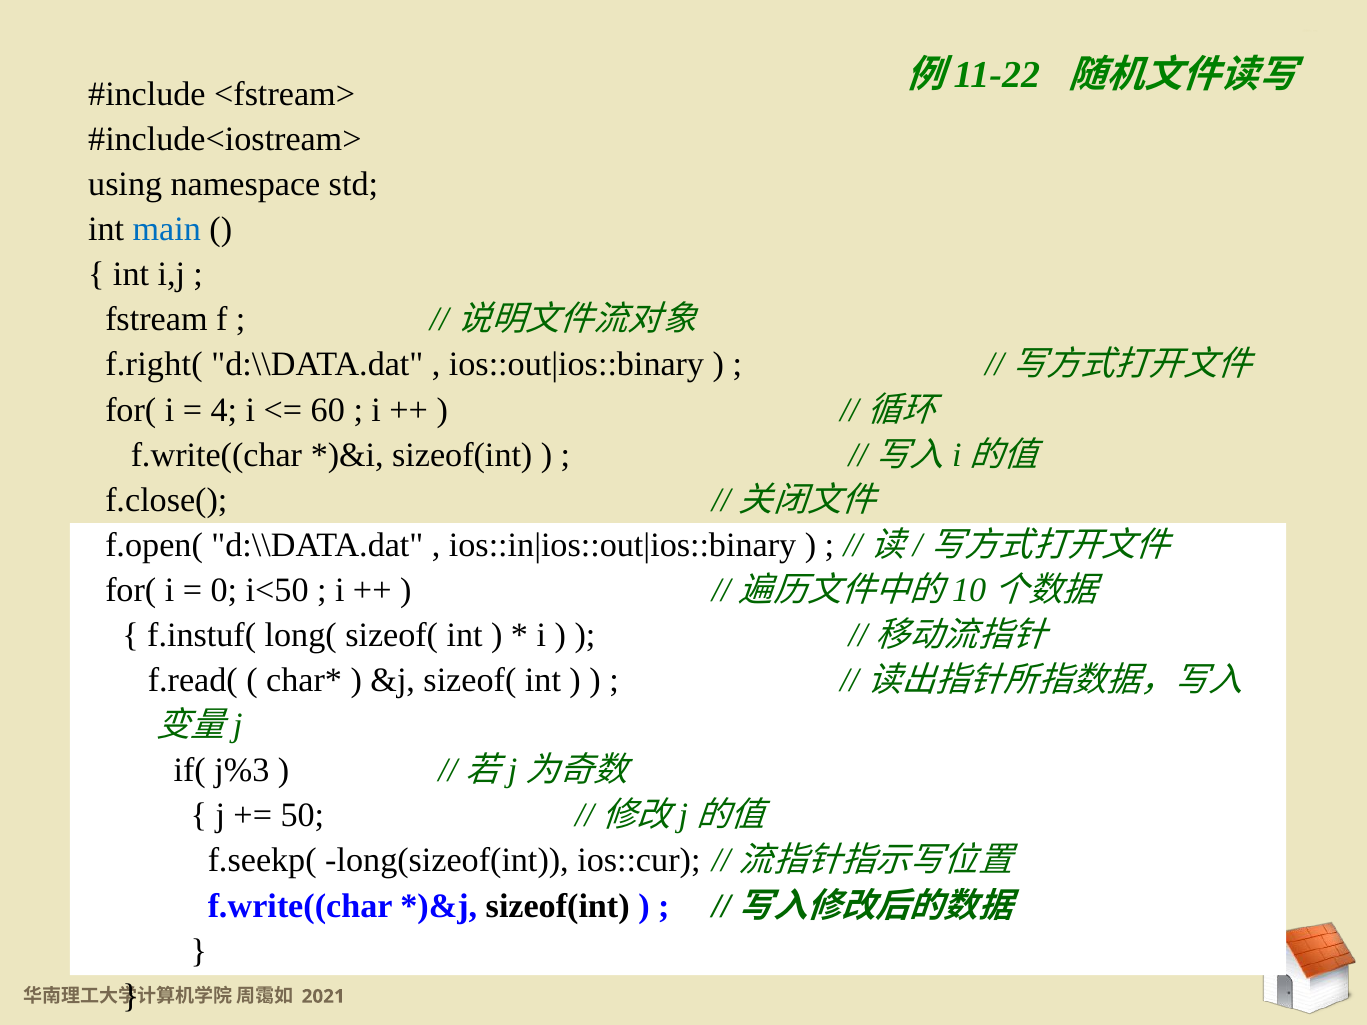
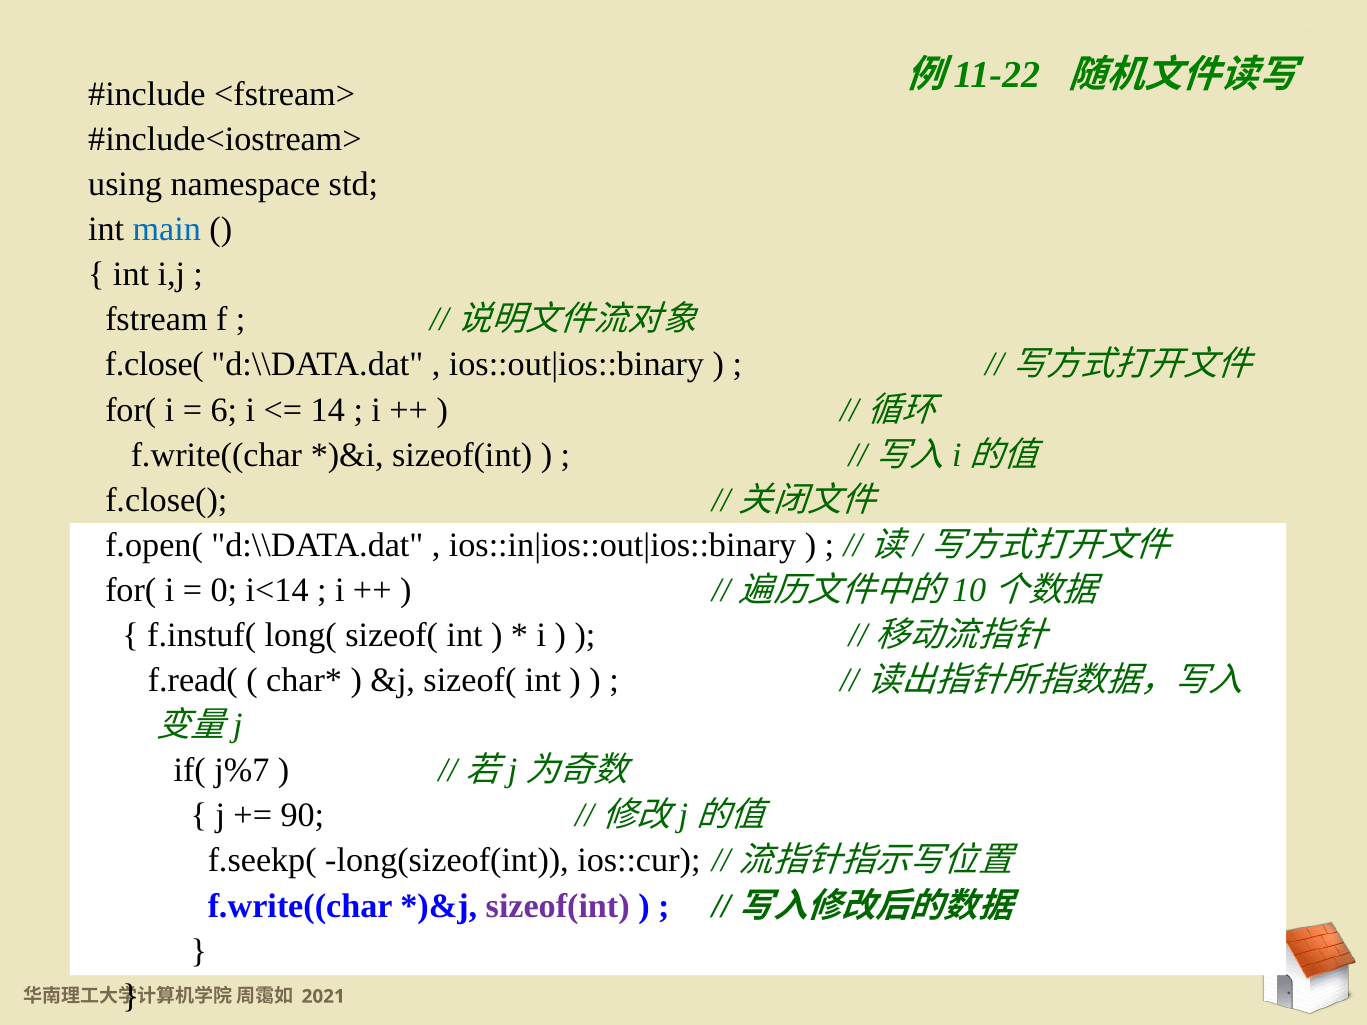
f.right( at (154, 365): f.right( -> f.close(
4 at (224, 410): 4 -> 6
60: 60 -> 14
i<50: i<50 -> i<14
j%3: j%3 -> j%7
50: 50 -> 90
sizeof(int at (558, 906) colour: black -> purple
